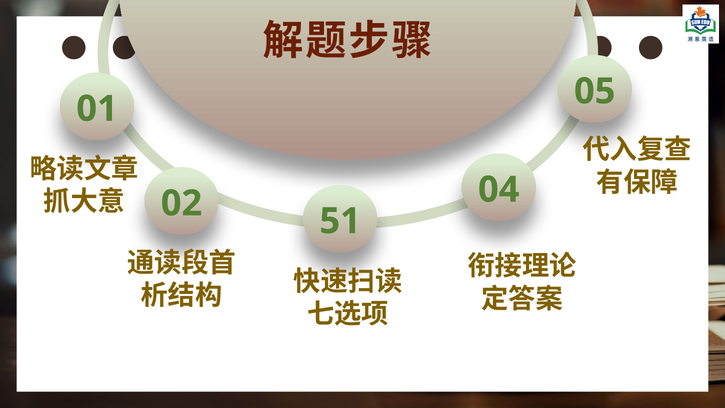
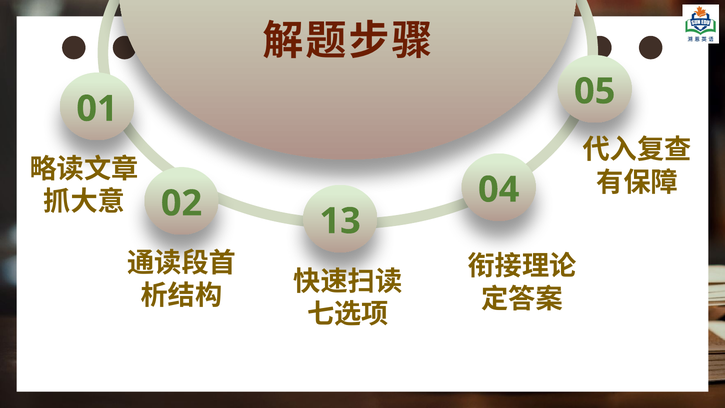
51: 51 -> 13
